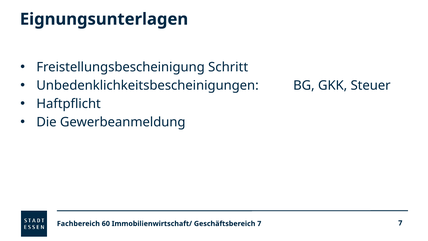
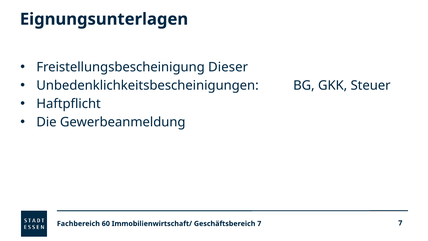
Schritt: Schritt -> Dieser
